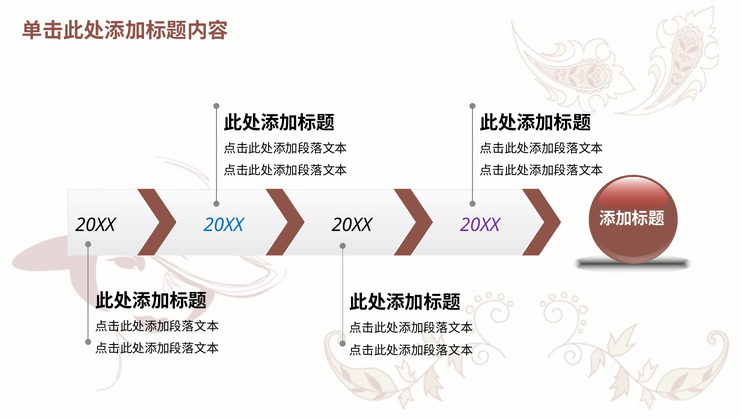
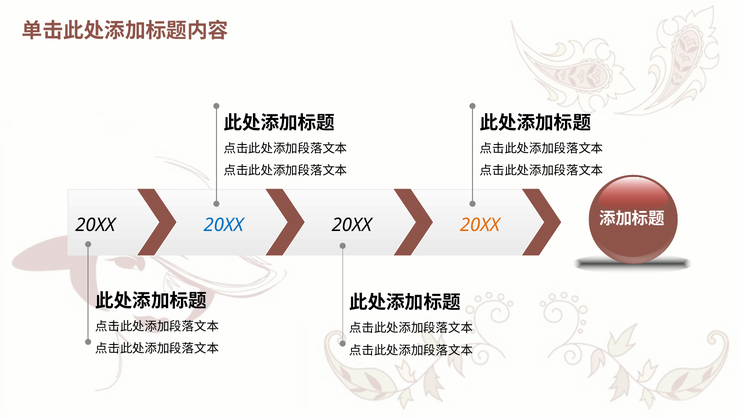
20XX at (480, 225) colour: purple -> orange
